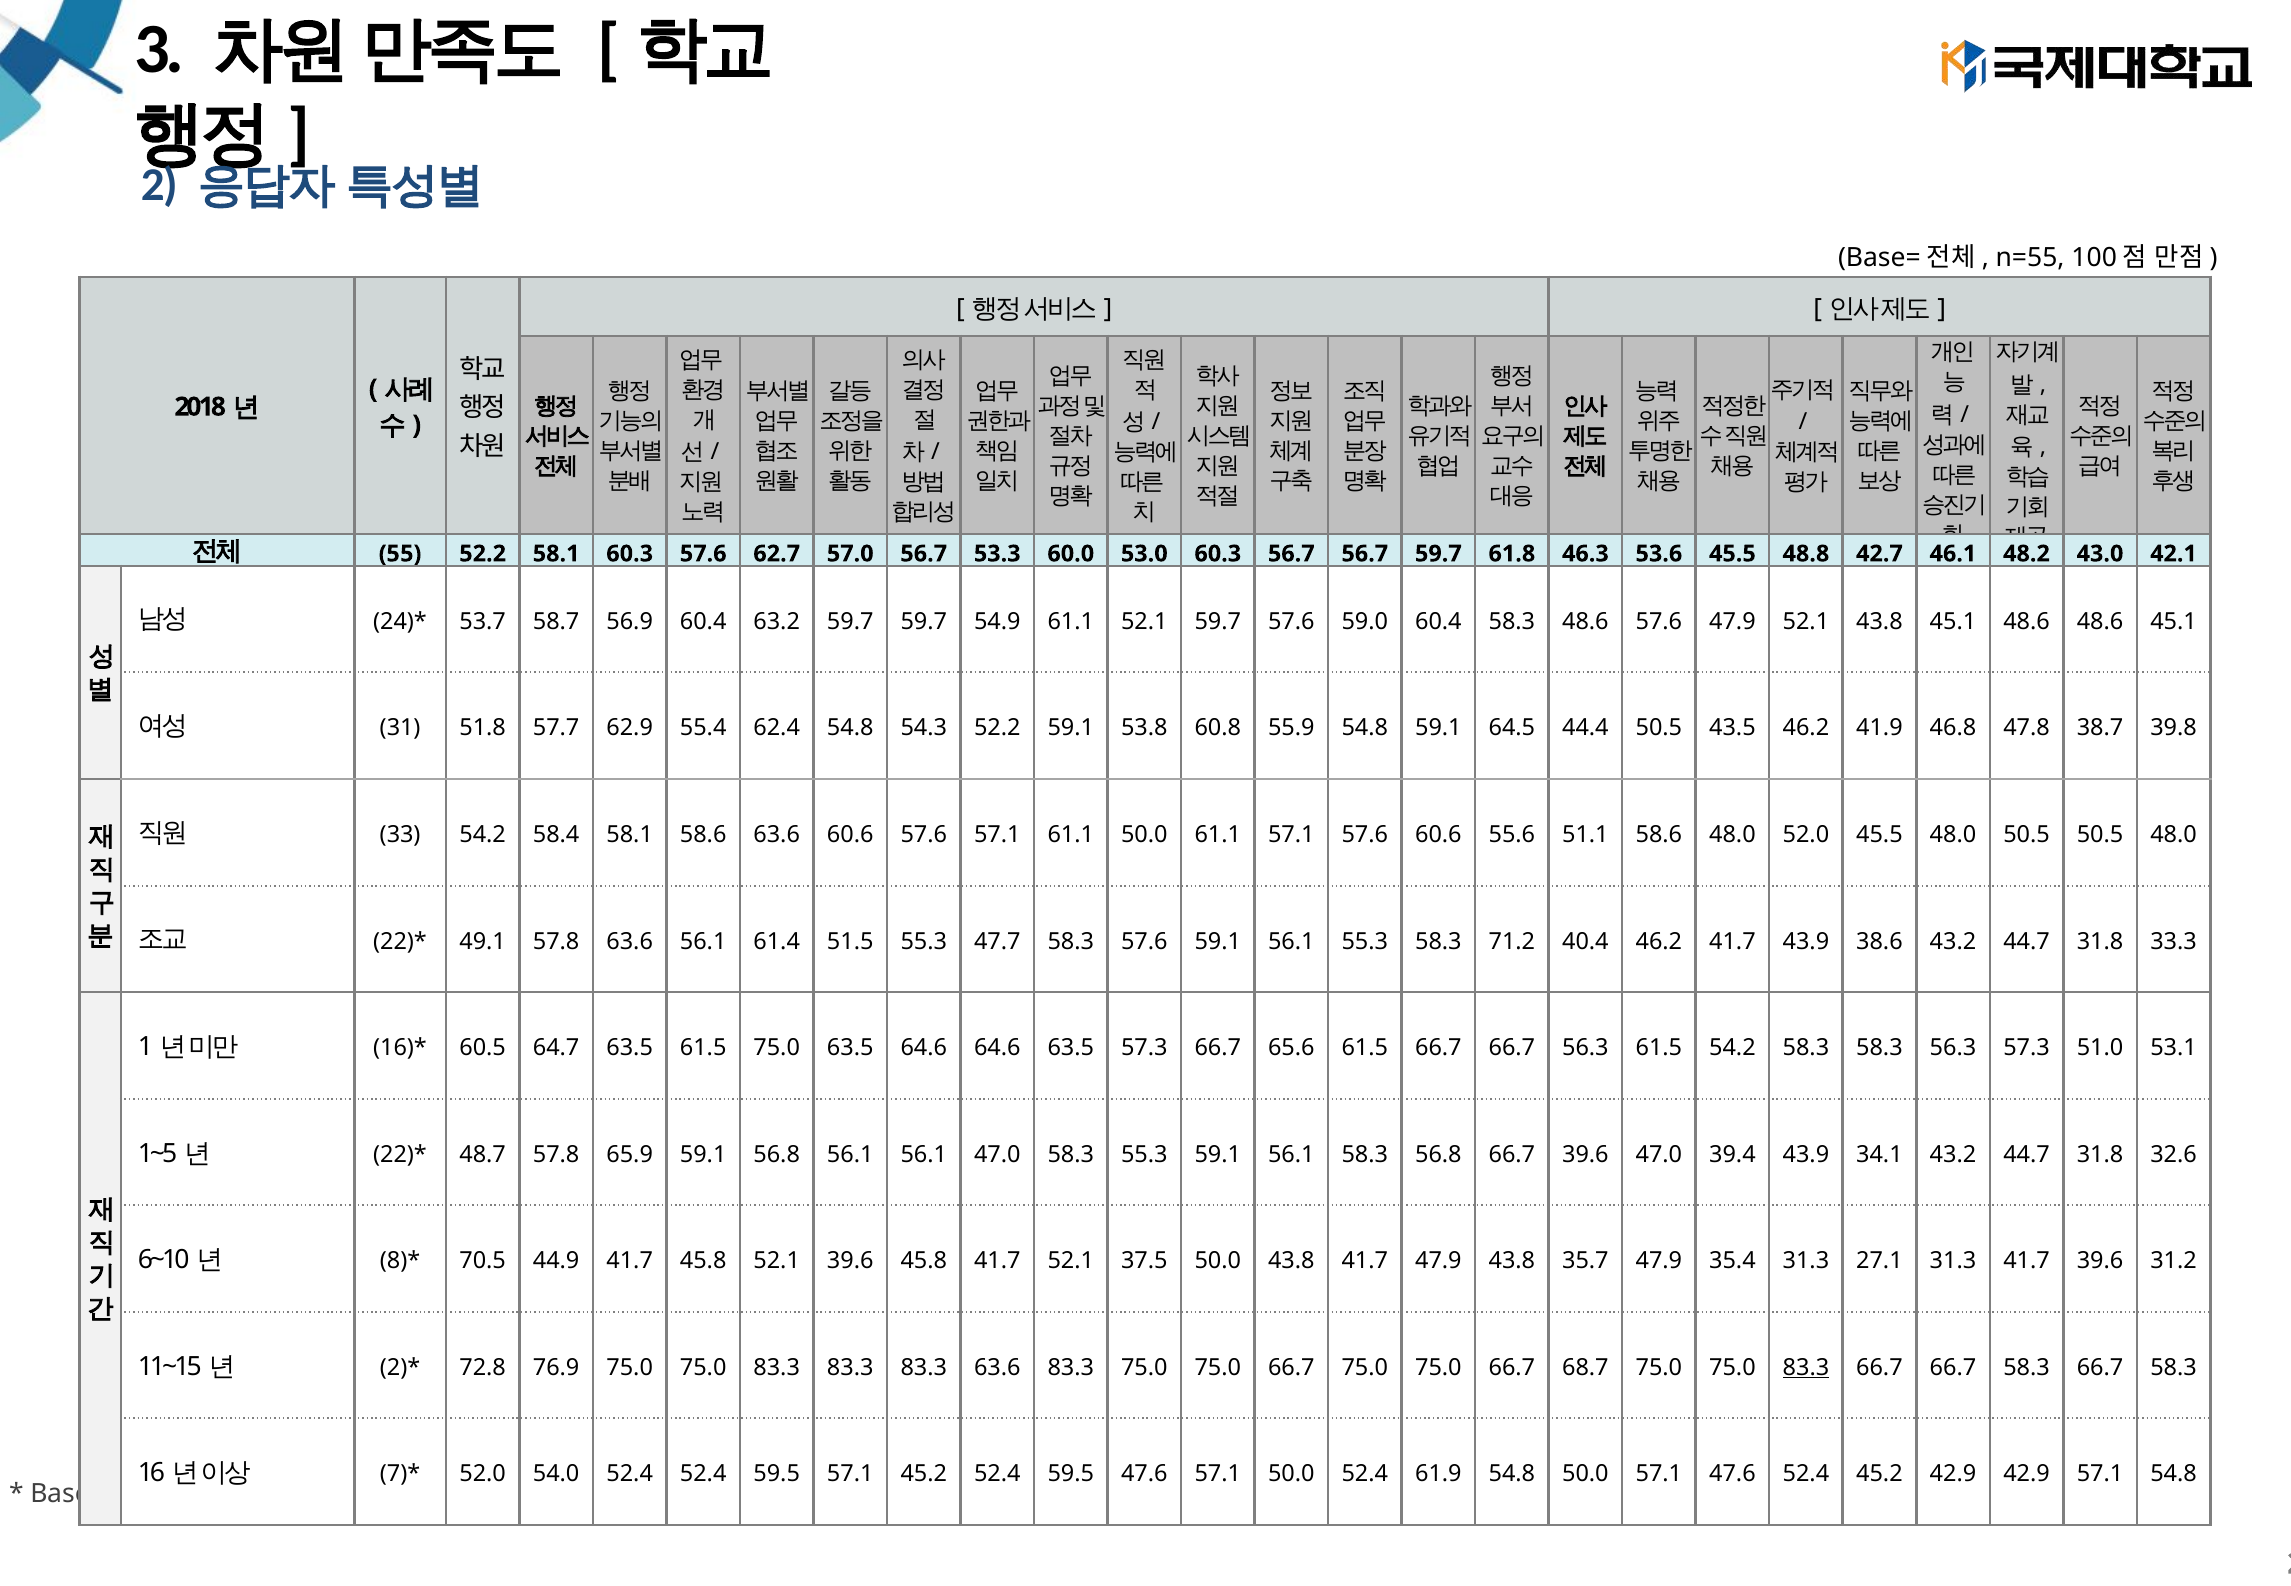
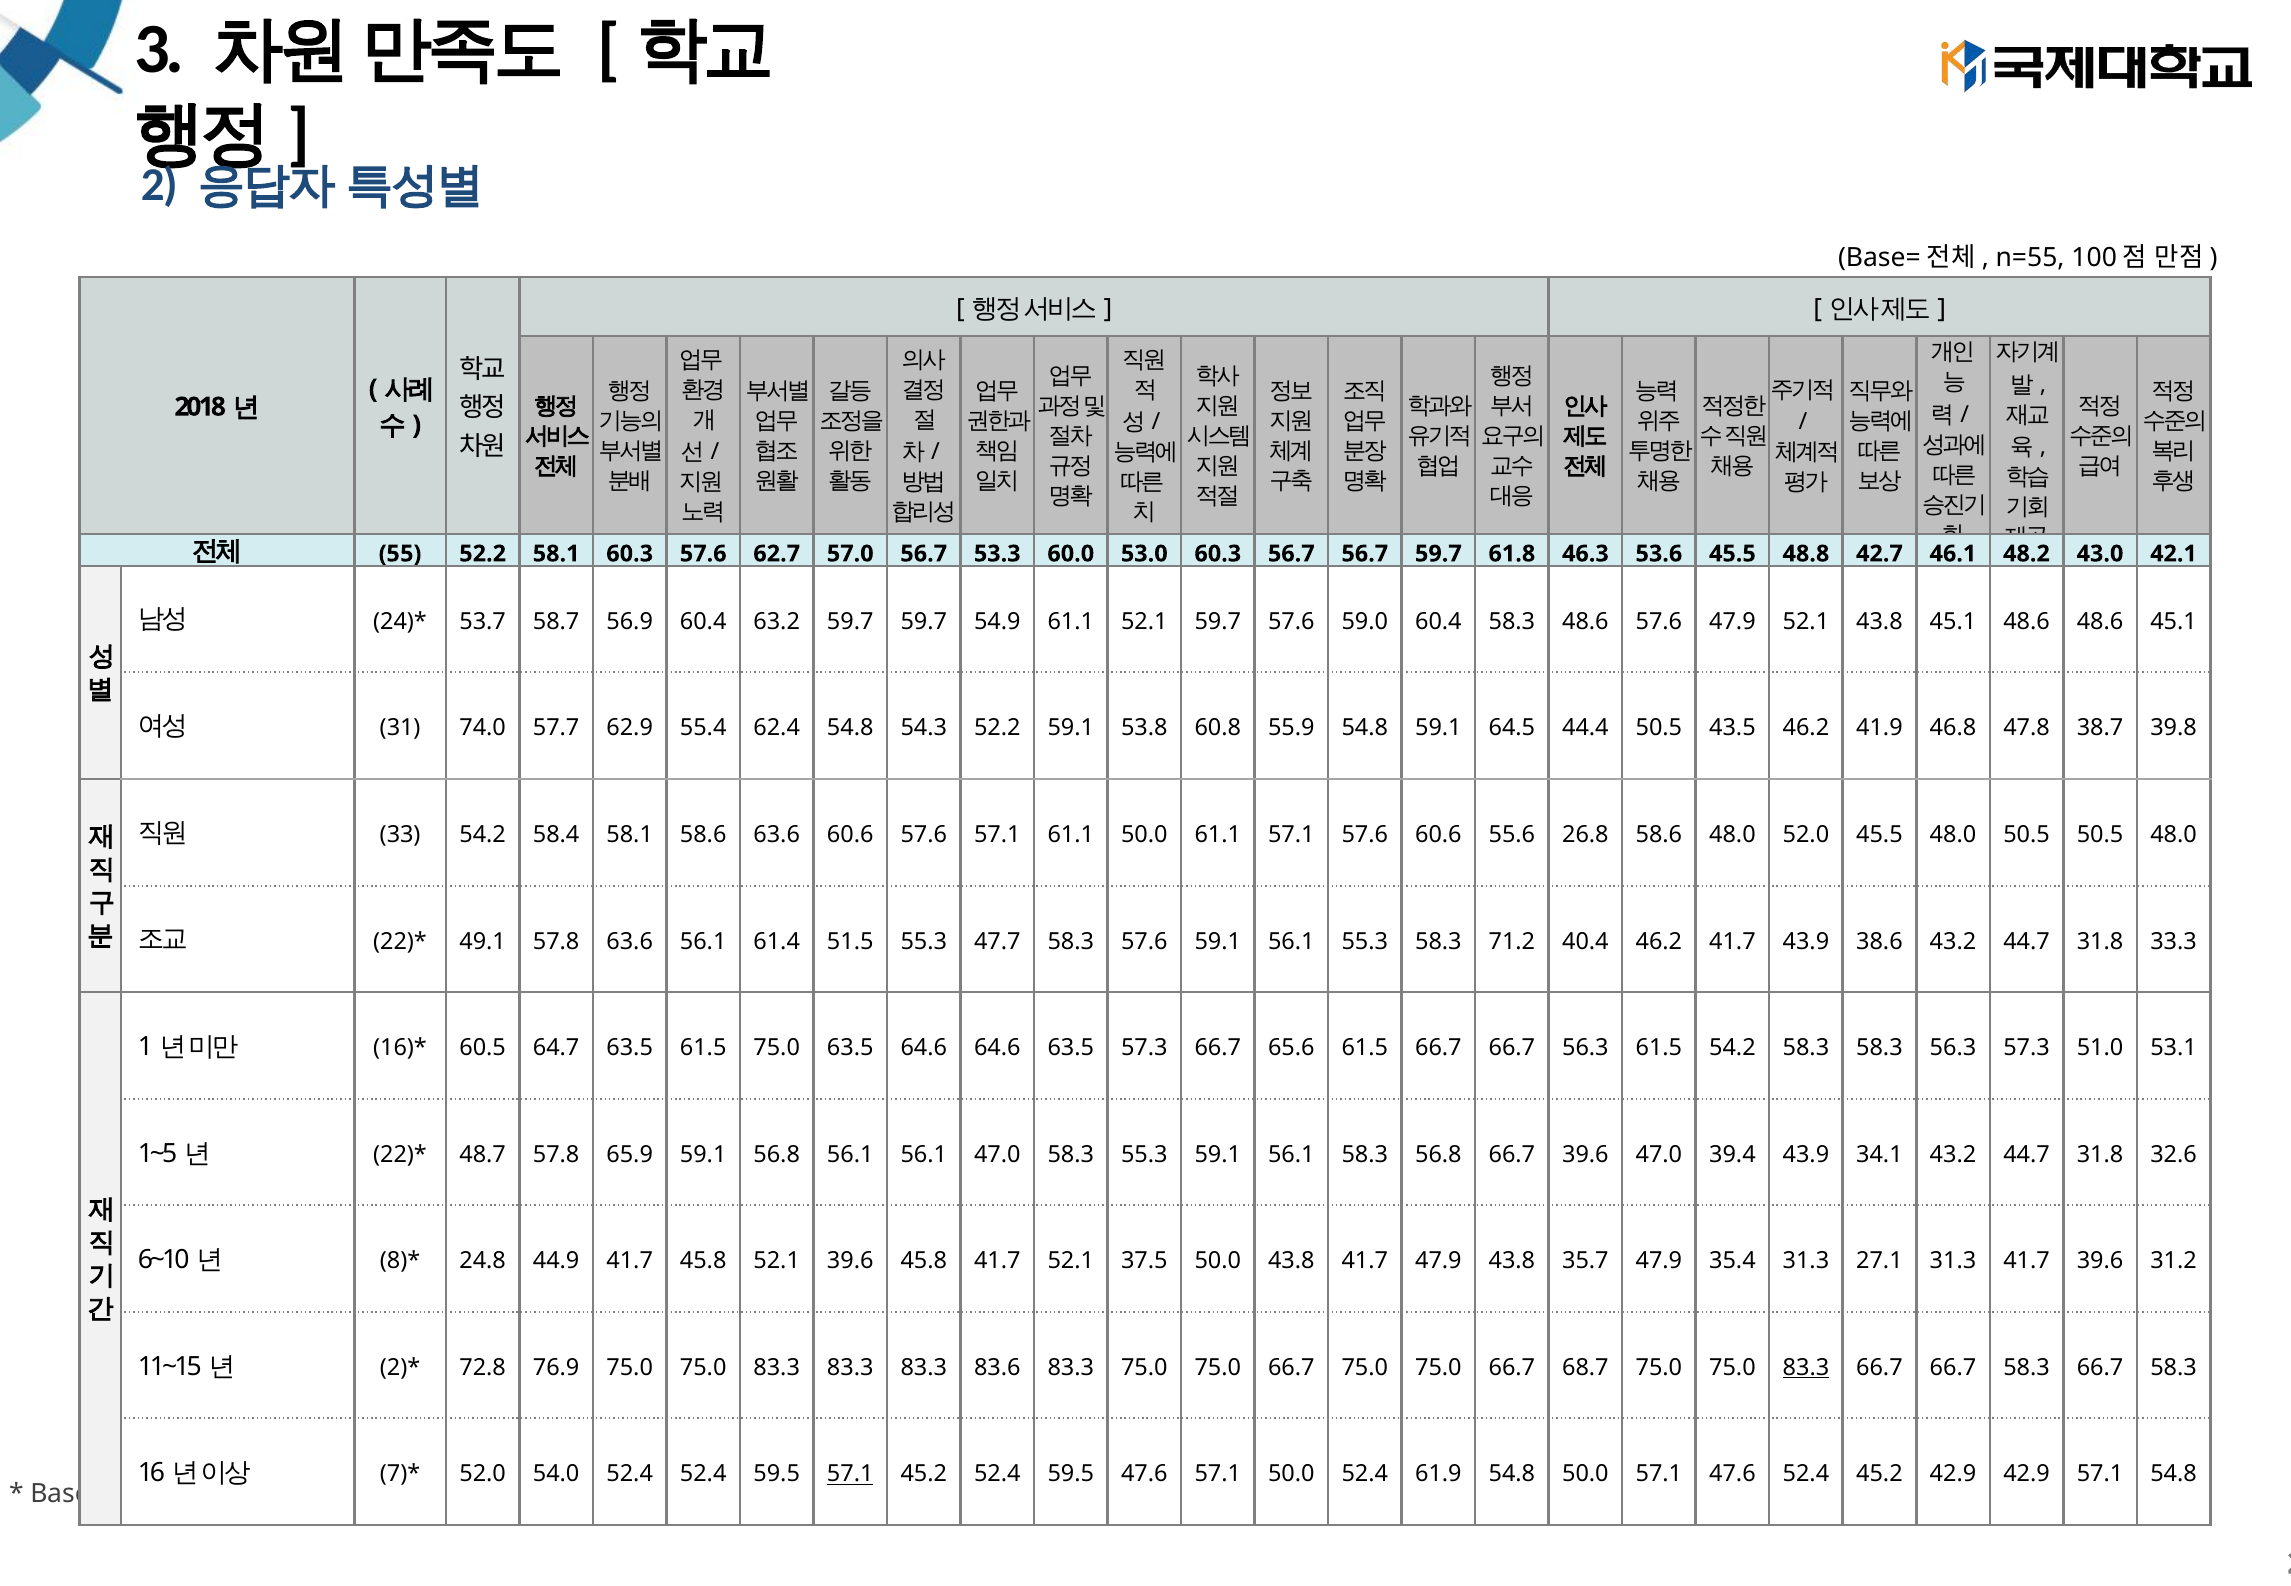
51.8: 51.8 -> 74.0
51.1: 51.1 -> 26.8
70.5: 70.5 -> 24.8
83.3 63.6: 63.6 -> 83.6
57.1 at (850, 1474) underline: none -> present
